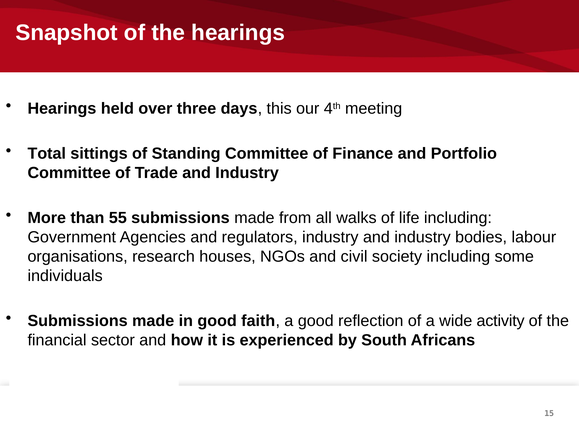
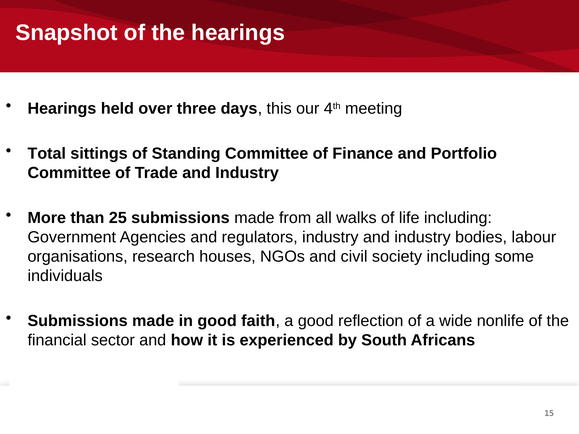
55: 55 -> 25
activity: activity -> nonlife
